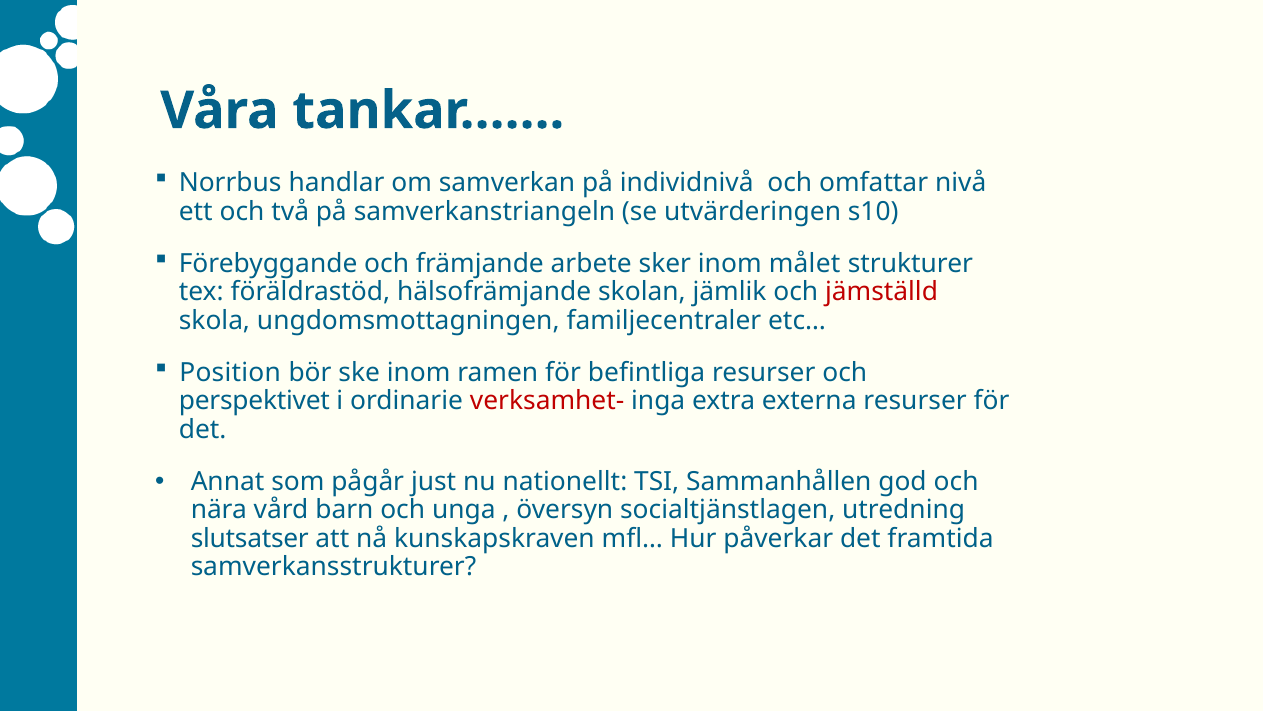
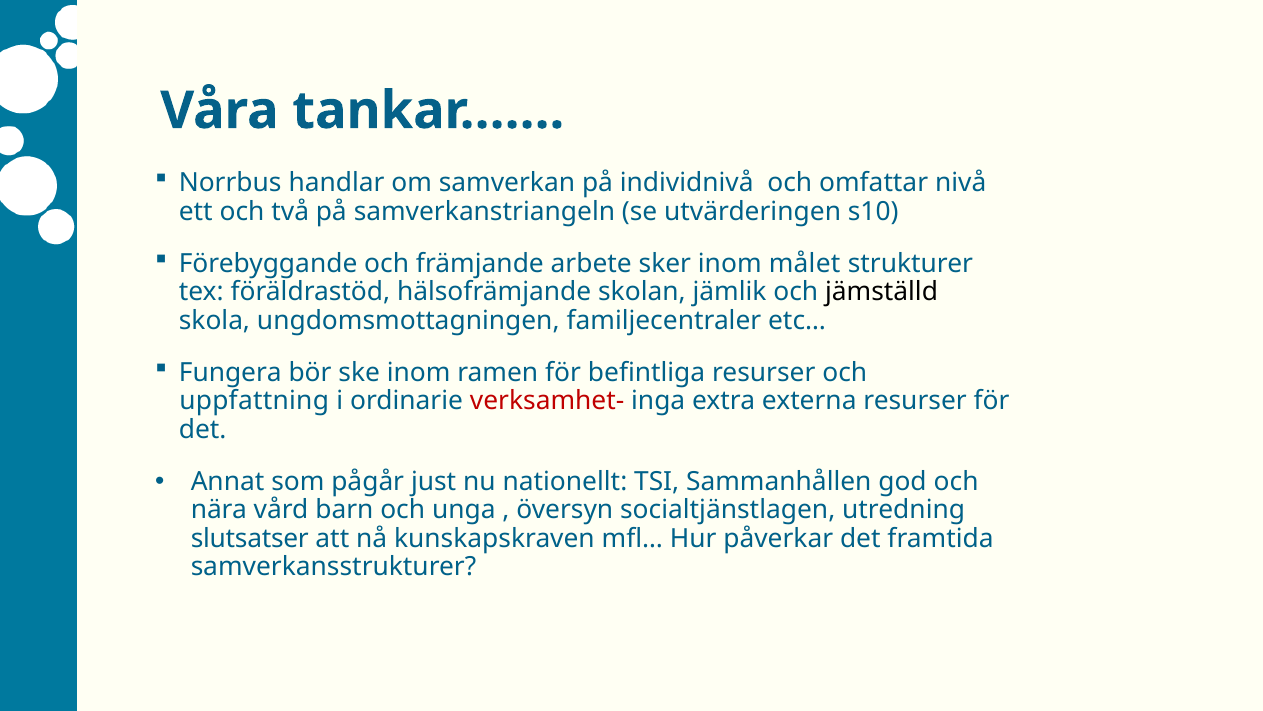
jämställd colour: red -> black
Position: Position -> Fungera
perspektivet: perspektivet -> uppfattning
